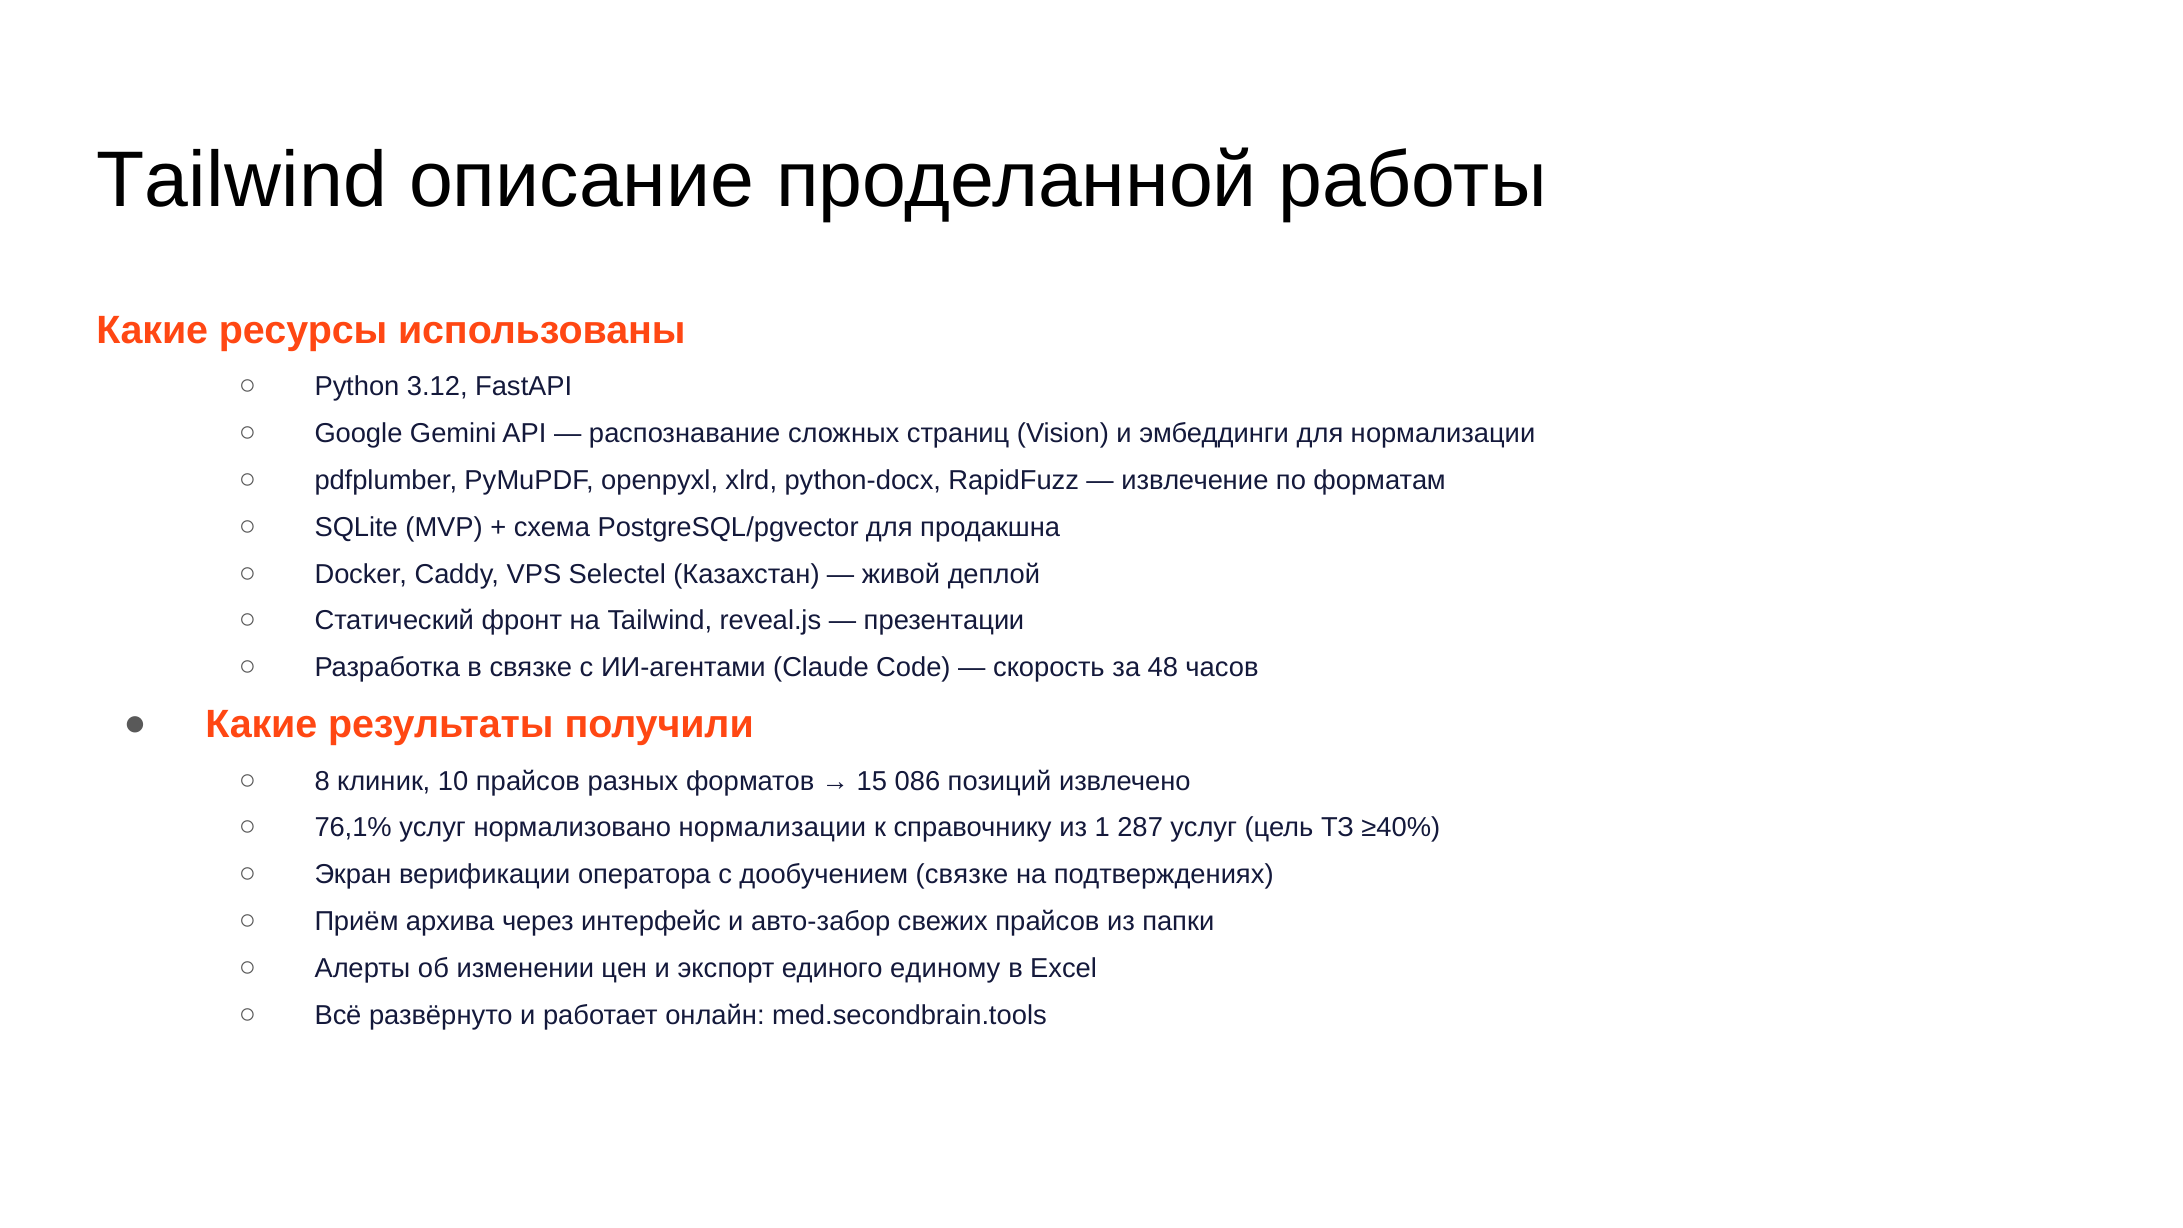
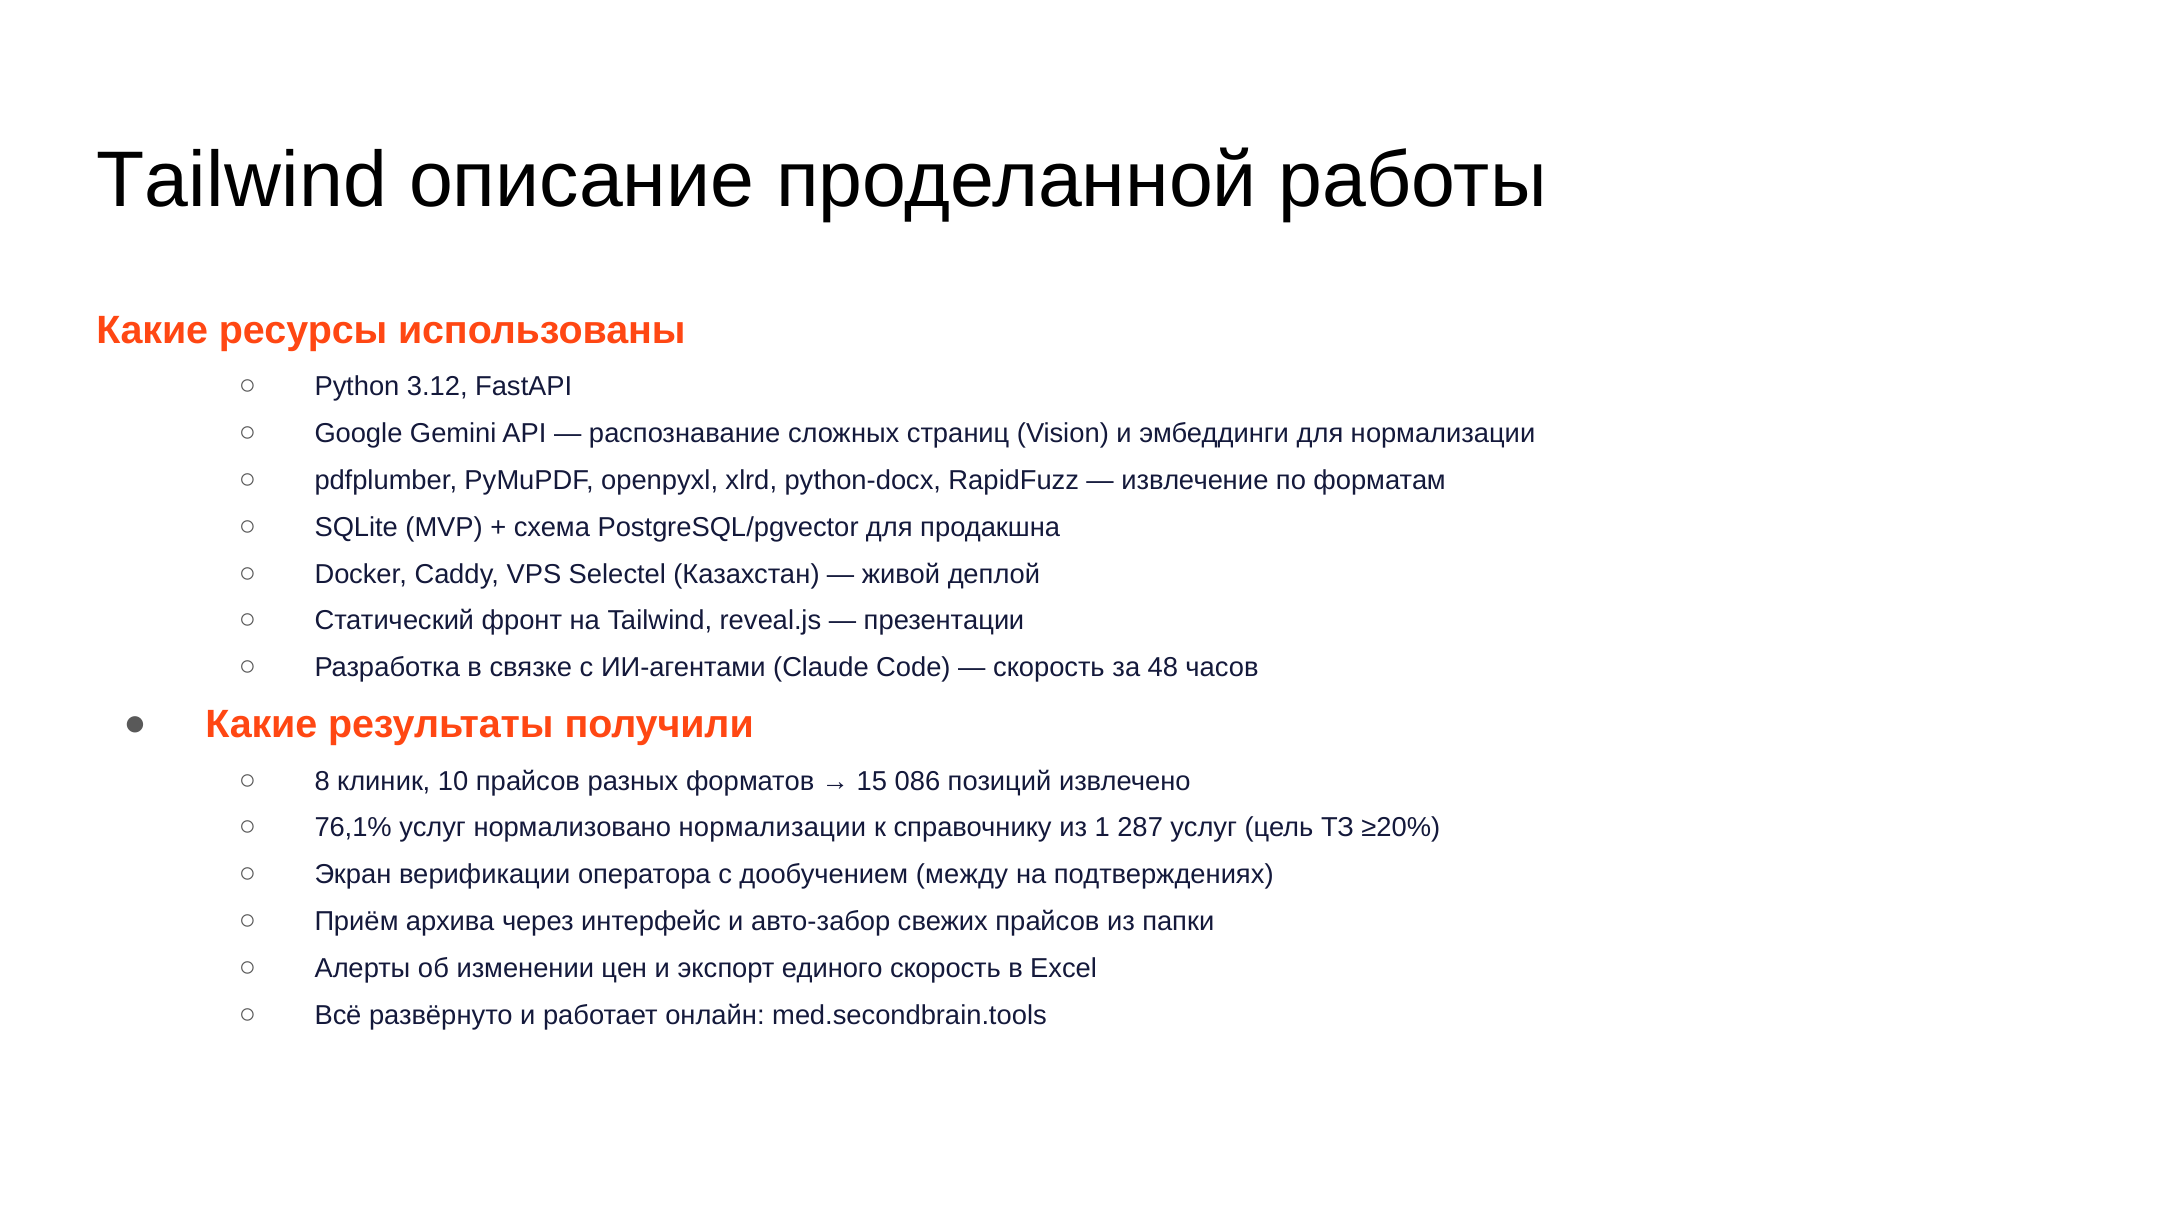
≥40%: ≥40% -> ≥20%
дообучением связке: связке -> между
единого единому: единому -> скорость
